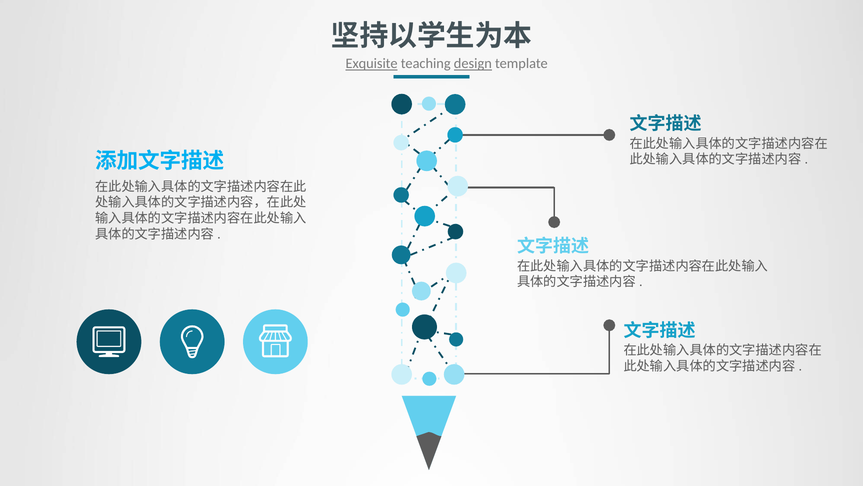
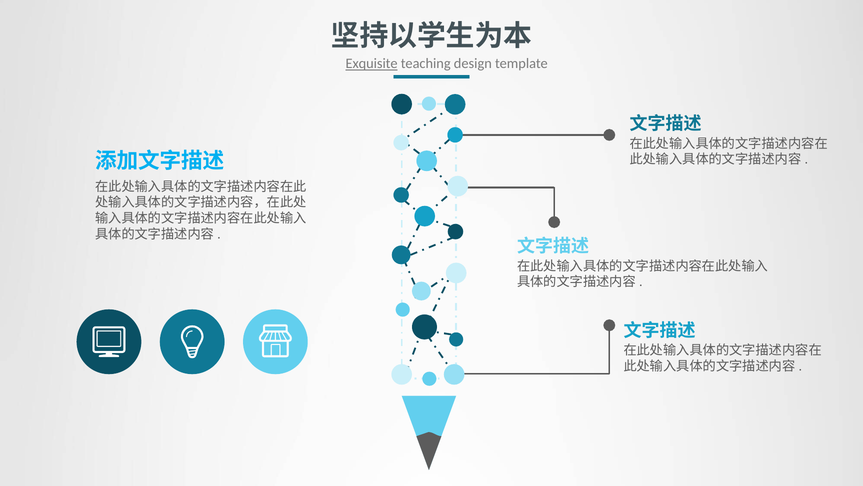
design underline: present -> none
